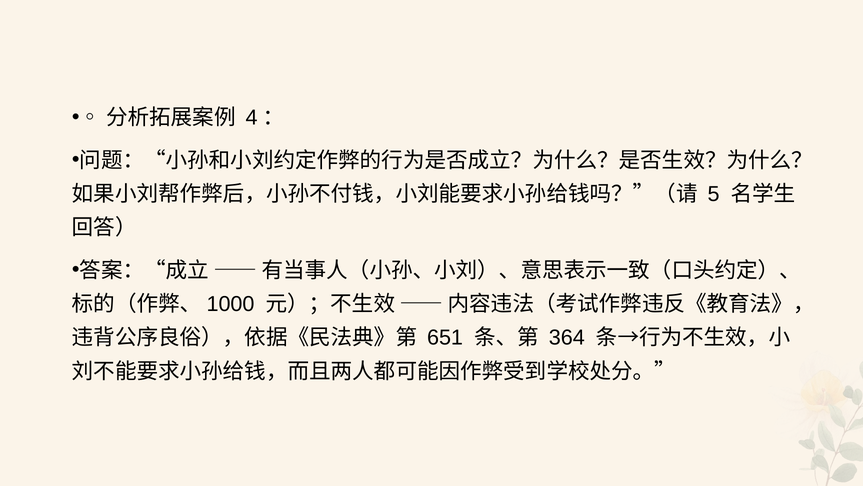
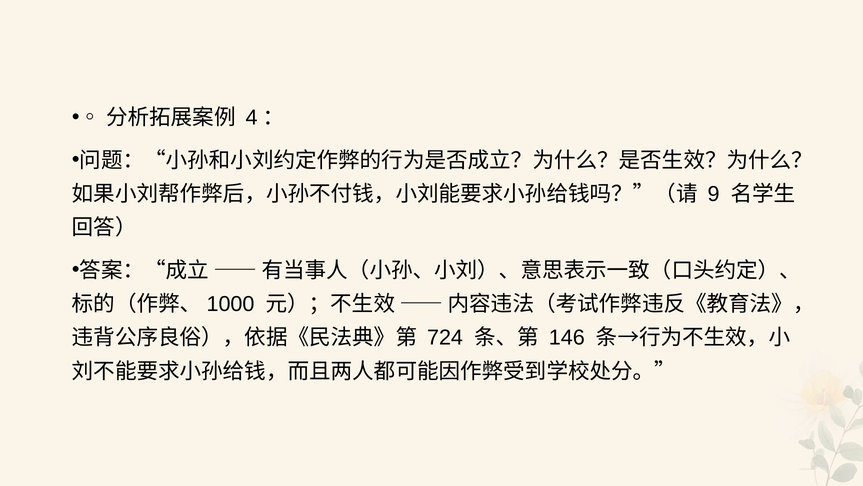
5: 5 -> 9
651: 651 -> 724
364: 364 -> 146
